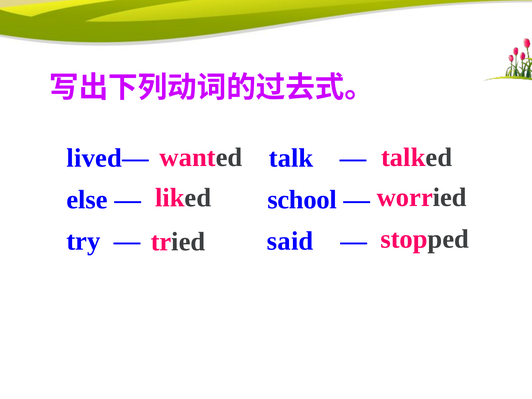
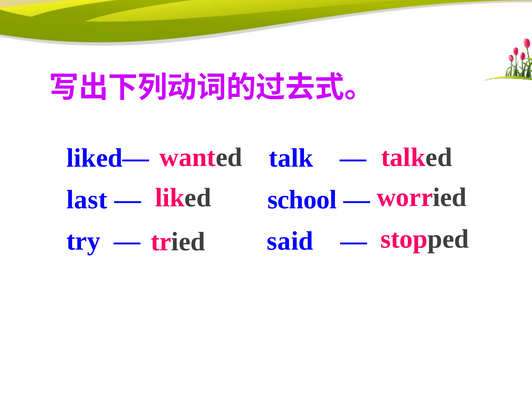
lived—: lived— -> liked—
else: else -> last
